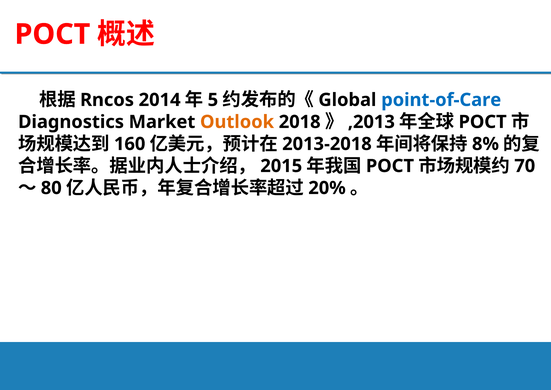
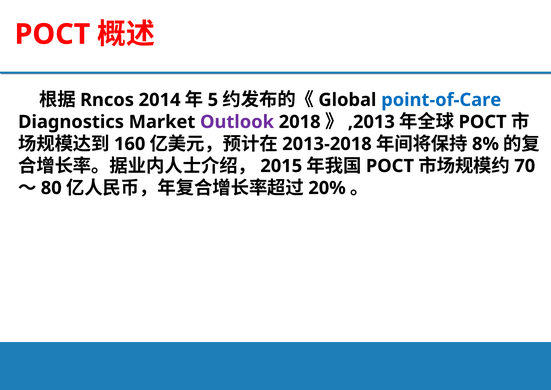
Outlook colour: orange -> purple
